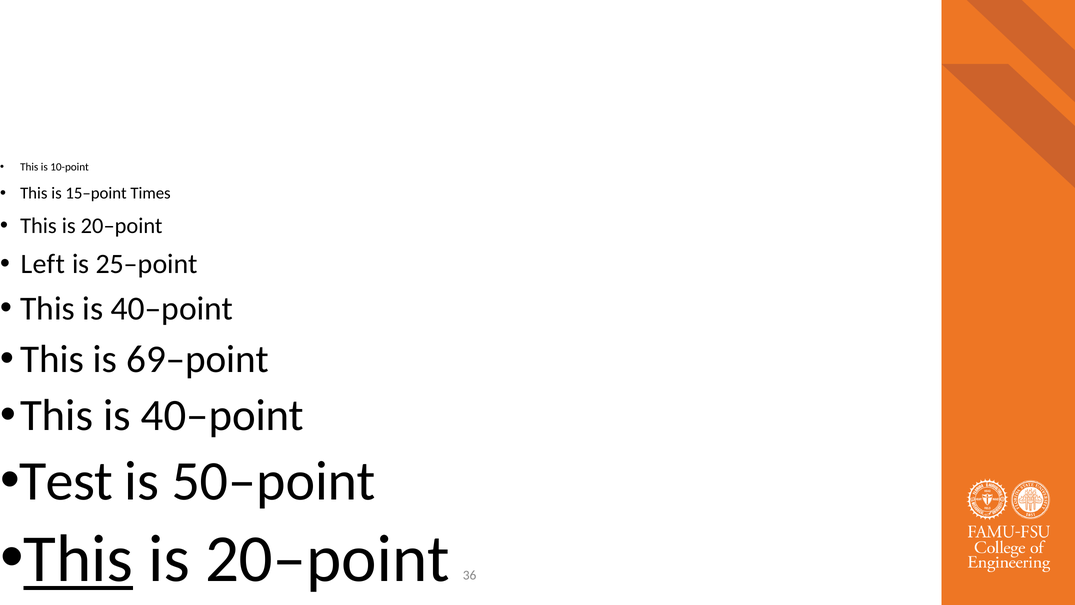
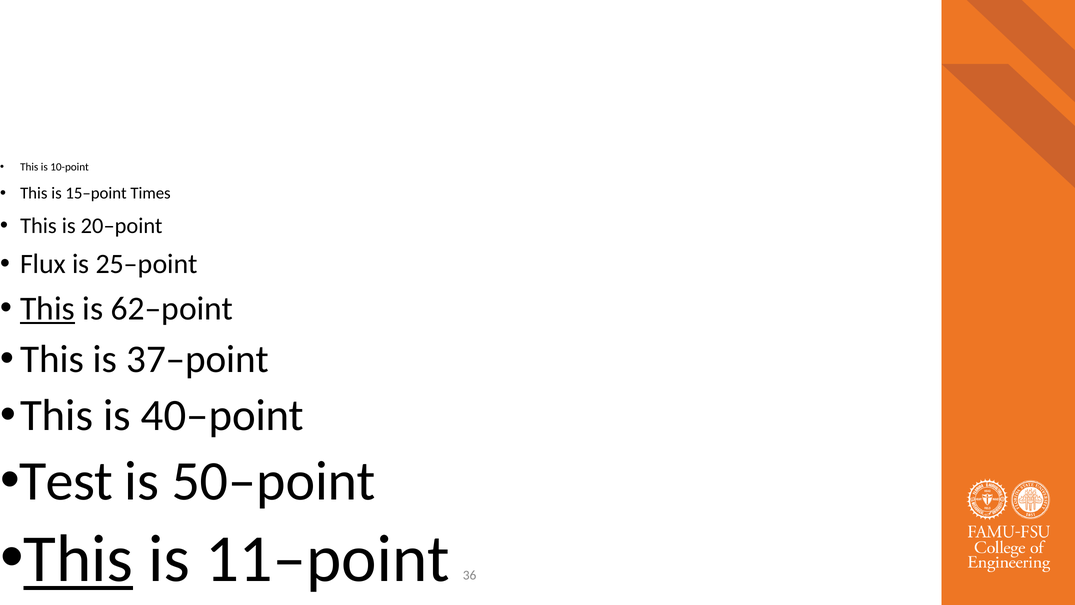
Left: Left -> Flux
This at (48, 308) underline: none -> present
40–point at (172, 308): 40–point -> 62–point
69–point: 69–point -> 37–point
20–point at (327, 559): 20–point -> 11–point
